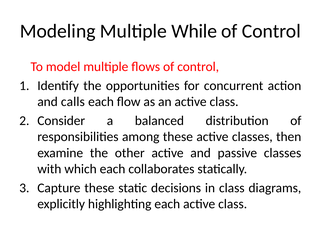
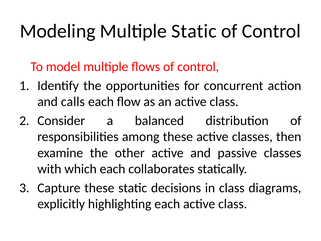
Multiple While: While -> Static
